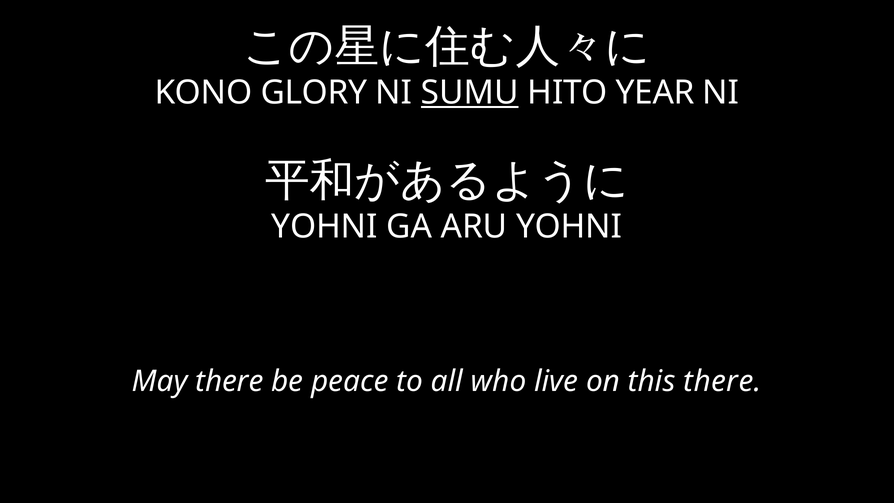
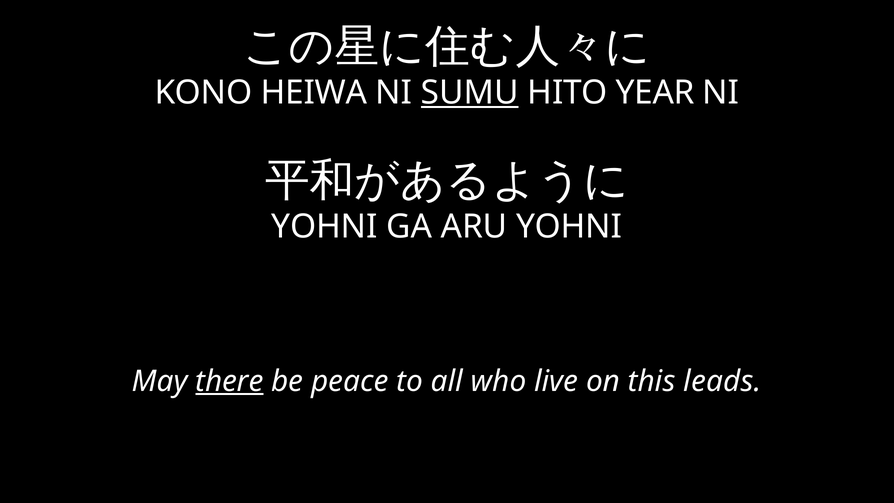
GLORY: GLORY -> HEIWA
there at (229, 381) underline: none -> present
this there: there -> leads
